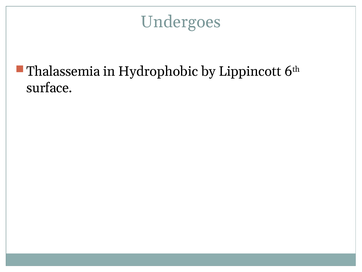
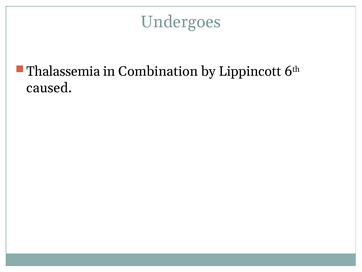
Hydrophobic: Hydrophobic -> Combination
surface: surface -> caused
